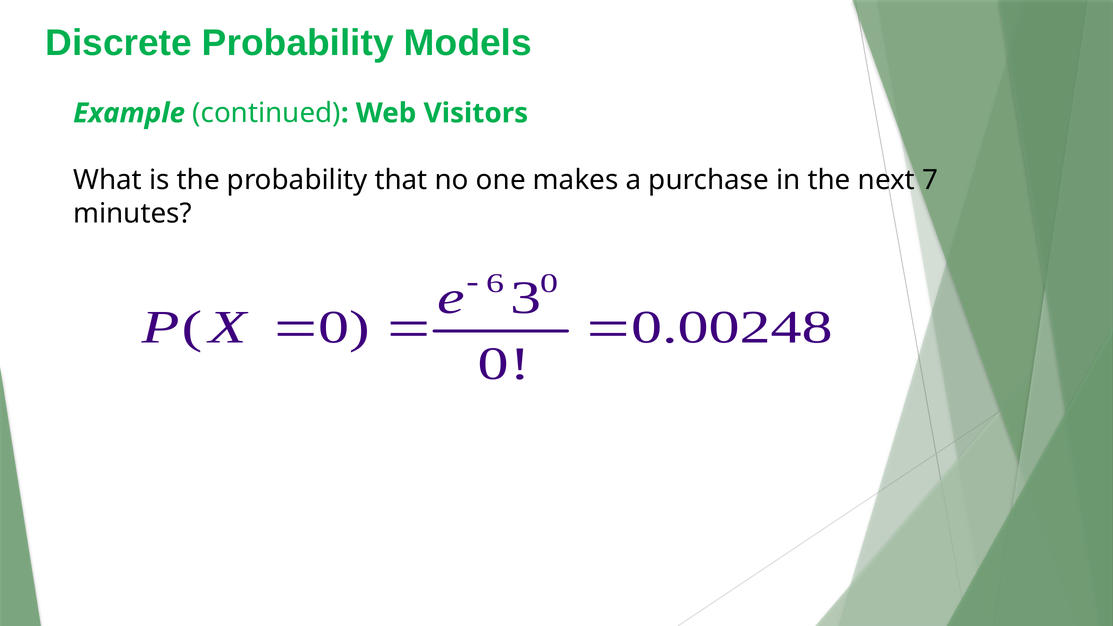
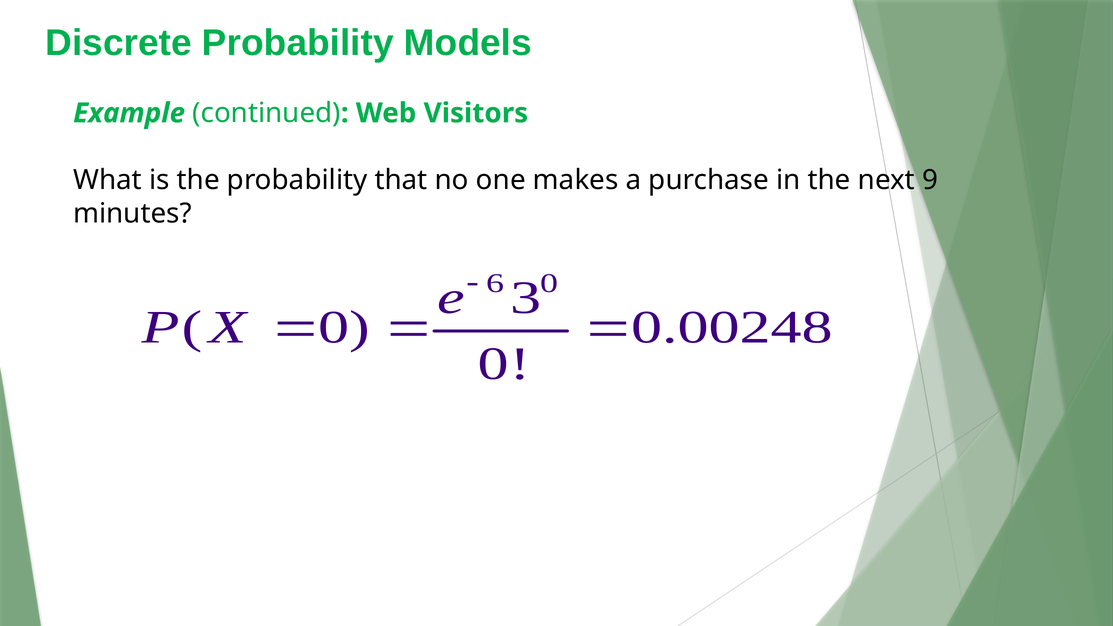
7: 7 -> 9
